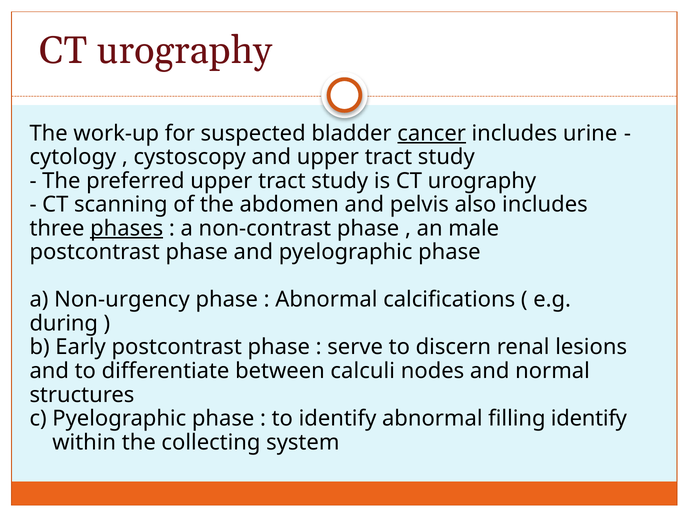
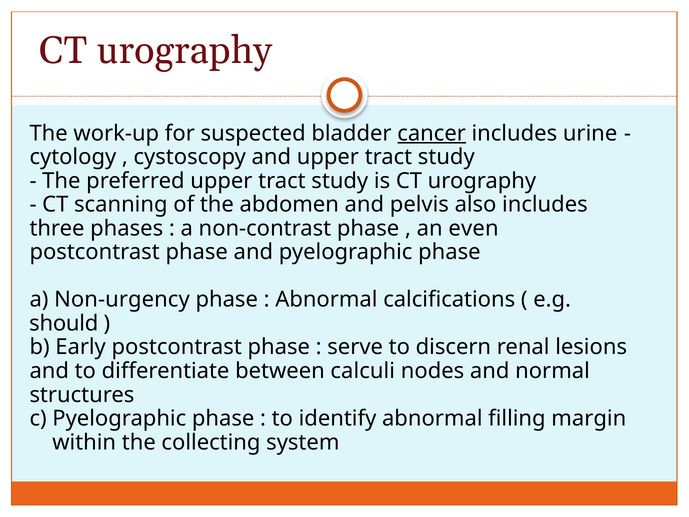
phases underline: present -> none
male: male -> even
during: during -> should
filling identify: identify -> margin
